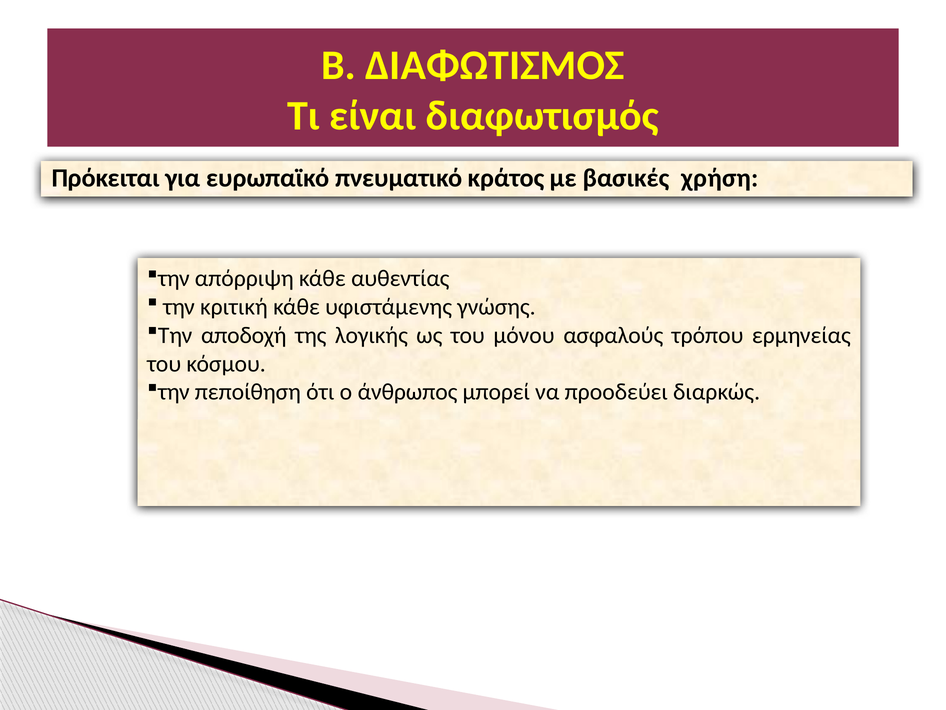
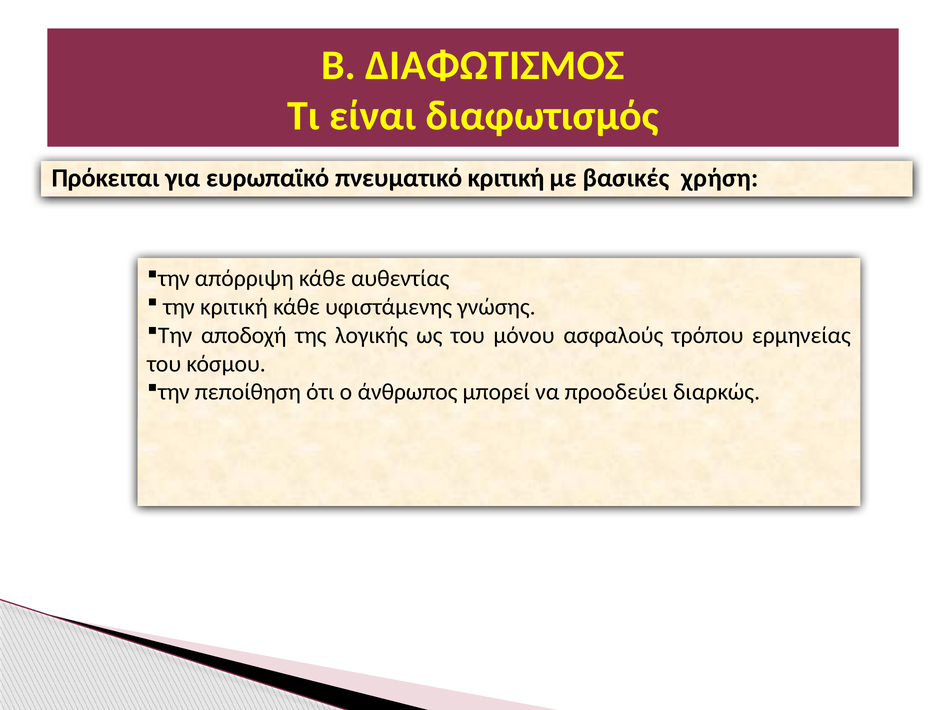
πνευματικό κράτος: κράτος -> κριτική
